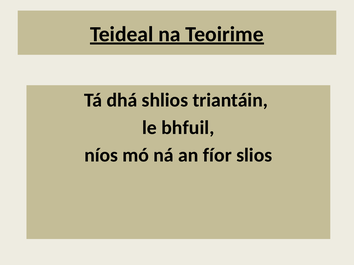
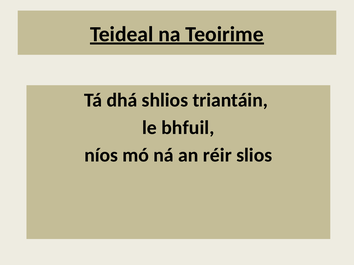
fíor: fíor -> réir
